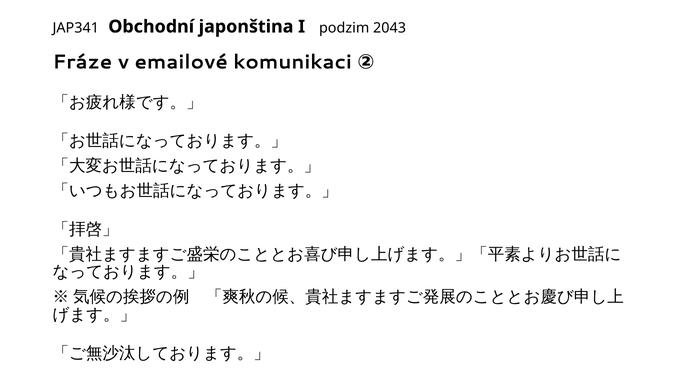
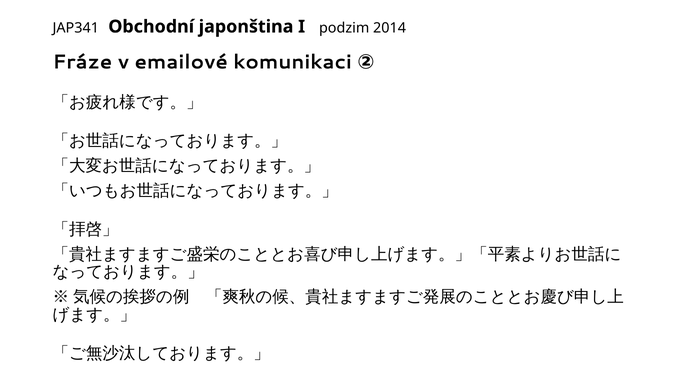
2043: 2043 -> 2014
